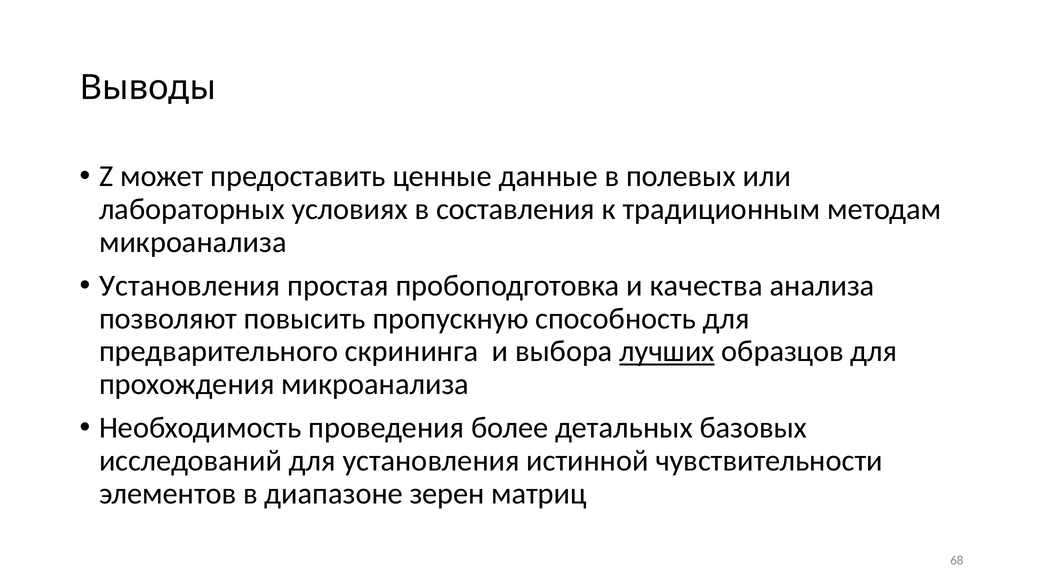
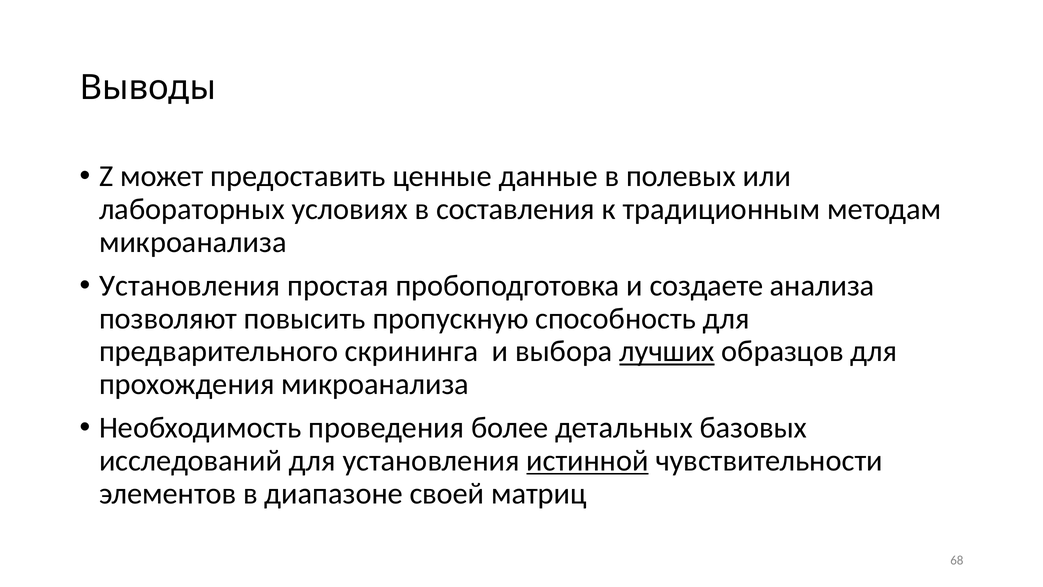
качества: качества -> создаете
истинной underline: none -> present
зерен: зерен -> своей
